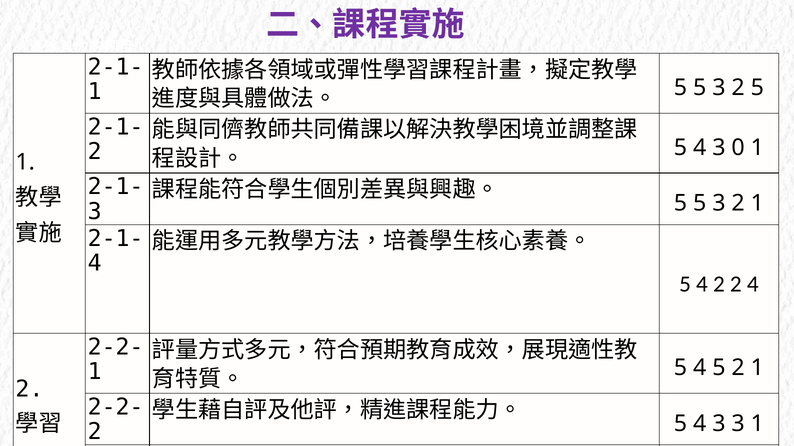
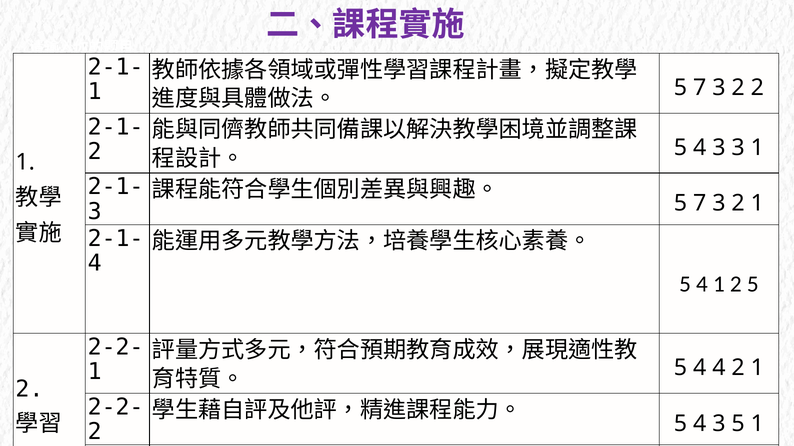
5 at (700, 88): 5 -> 7
2 5: 5 -> 2
3 0: 0 -> 3
5 at (700, 204): 5 -> 7
5 4 2: 2 -> 1
2 4: 4 -> 5
4 5: 5 -> 4
3 3: 3 -> 5
